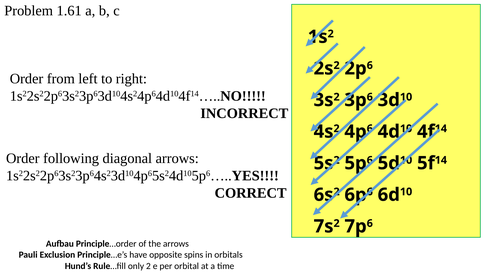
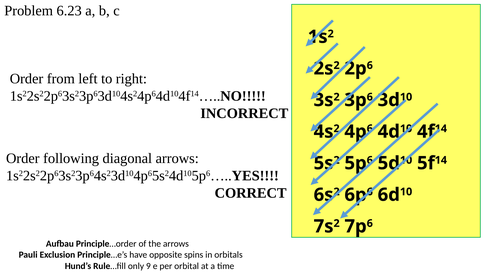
1.61: 1.61 -> 6.23
only 2: 2 -> 9
